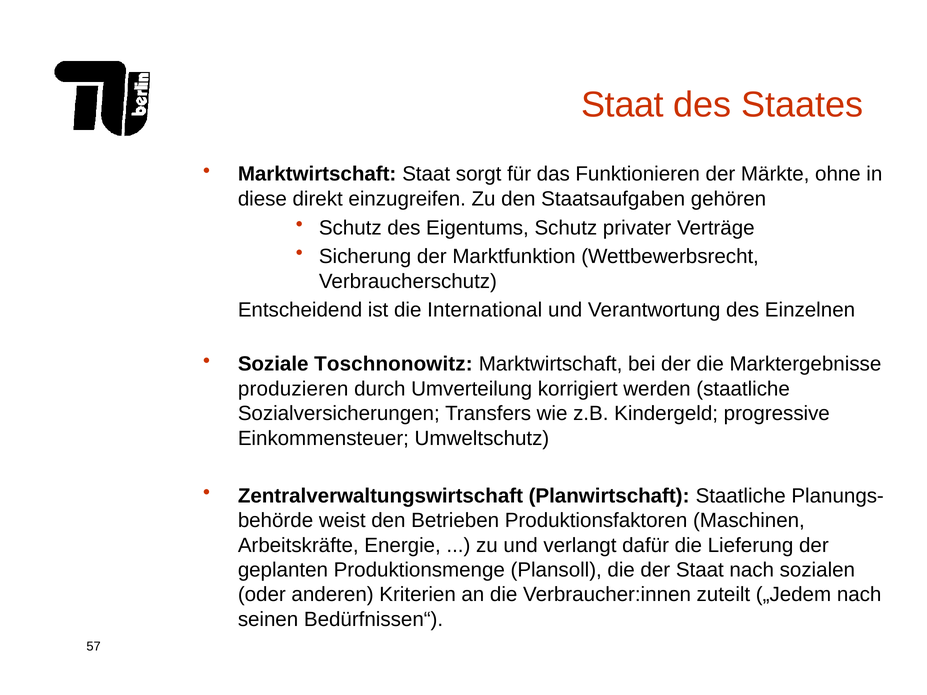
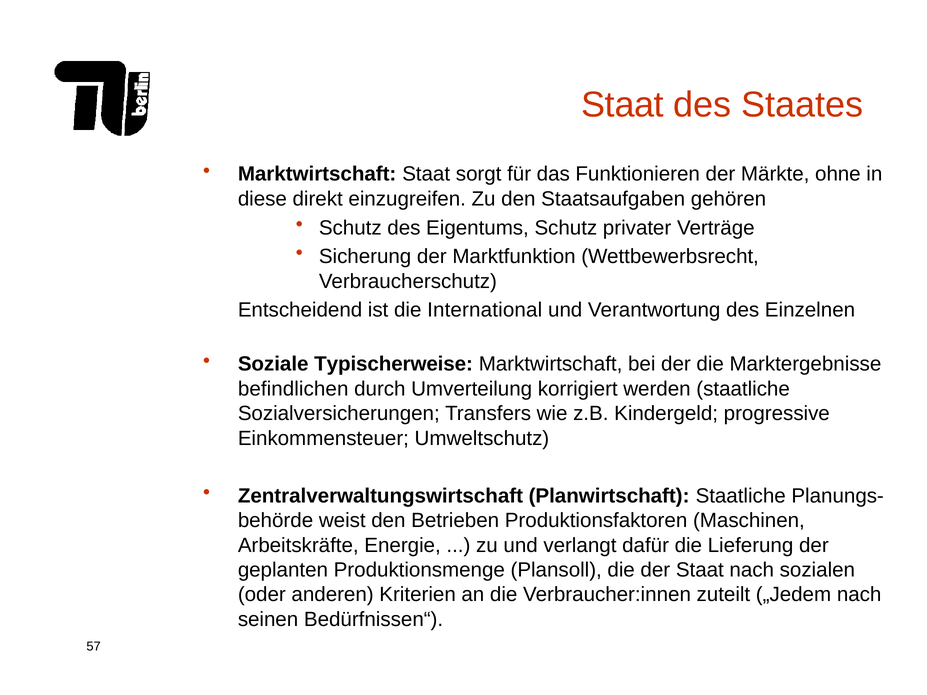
Toschnonowitz: Toschnonowitz -> Typischerweise
produzieren: produzieren -> befindlichen
